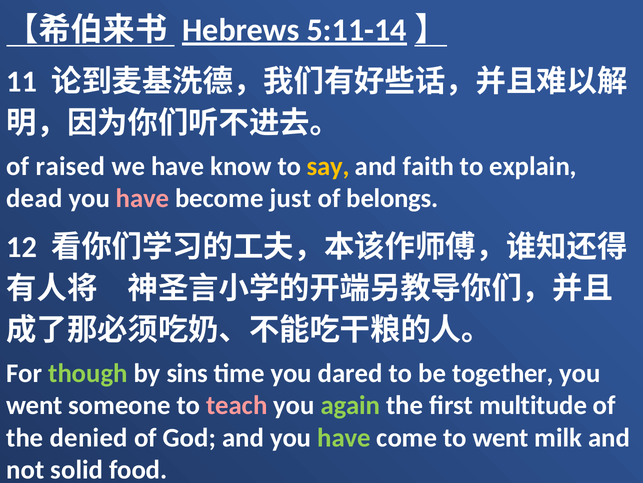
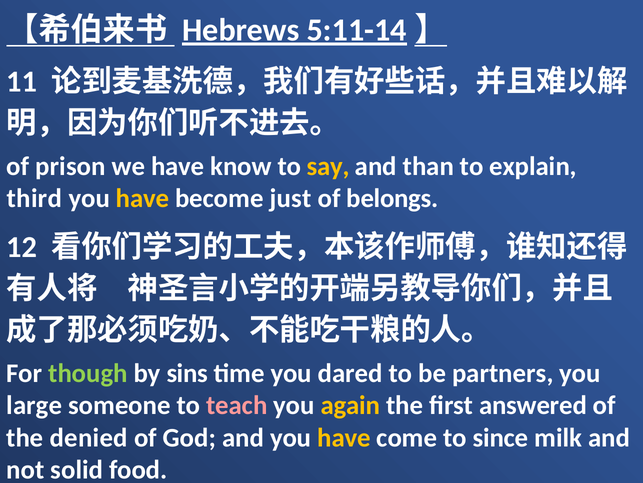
raised: raised -> prison
faith: faith -> than
dead: dead -> third
have at (143, 198) colour: pink -> yellow
together: together -> partners
went at (34, 405): went -> large
again colour: light green -> yellow
multitude: multitude -> answered
have at (344, 437) colour: light green -> yellow
to went: went -> since
